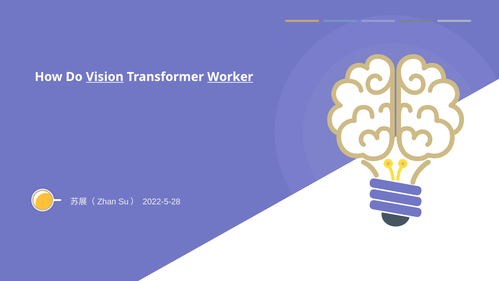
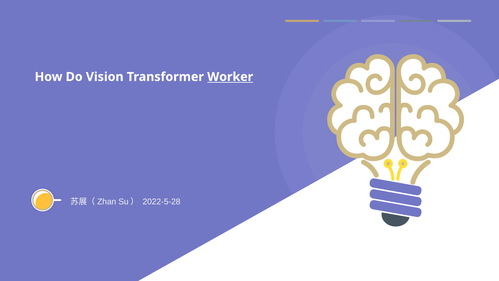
Vision underline: present -> none
